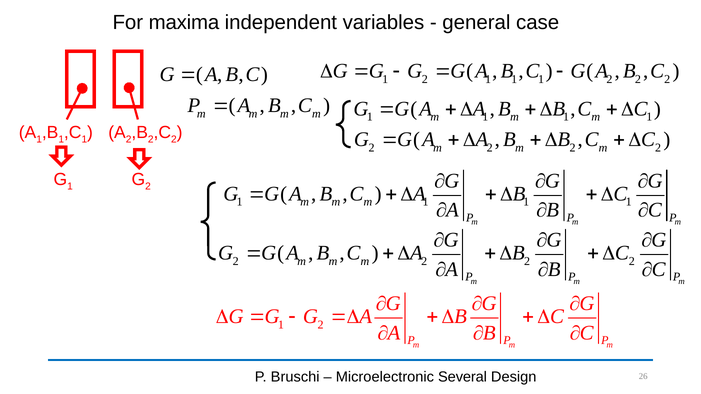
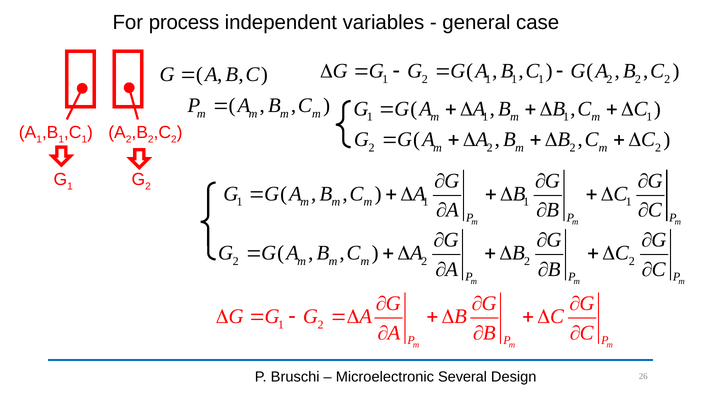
maxima: maxima -> process
